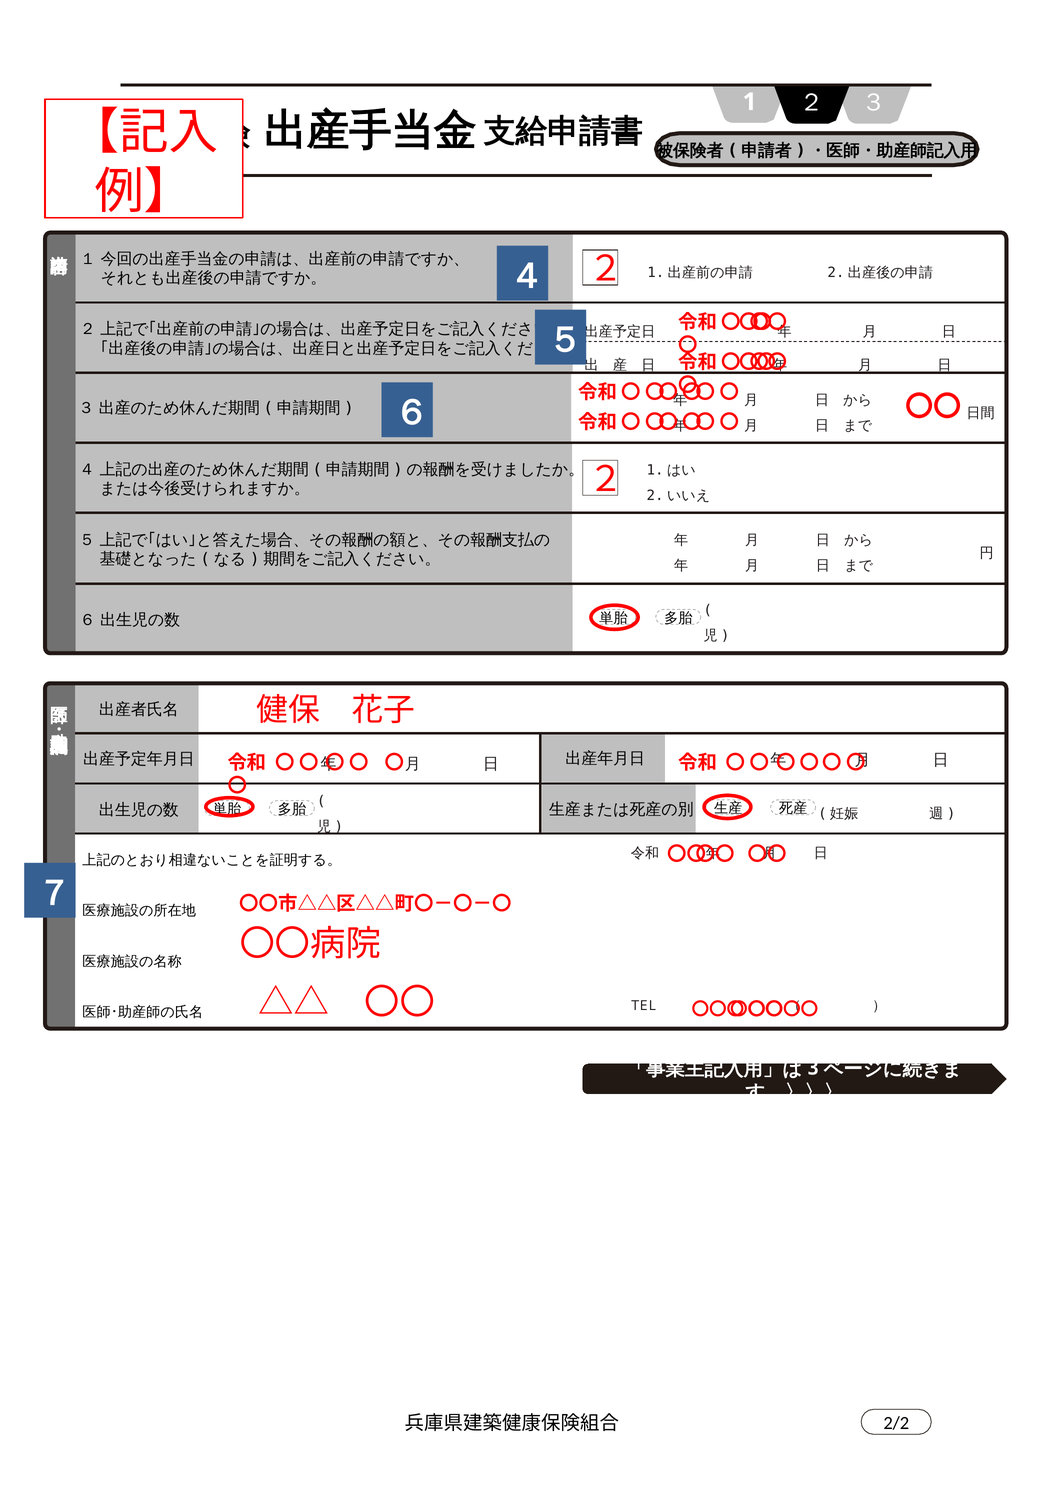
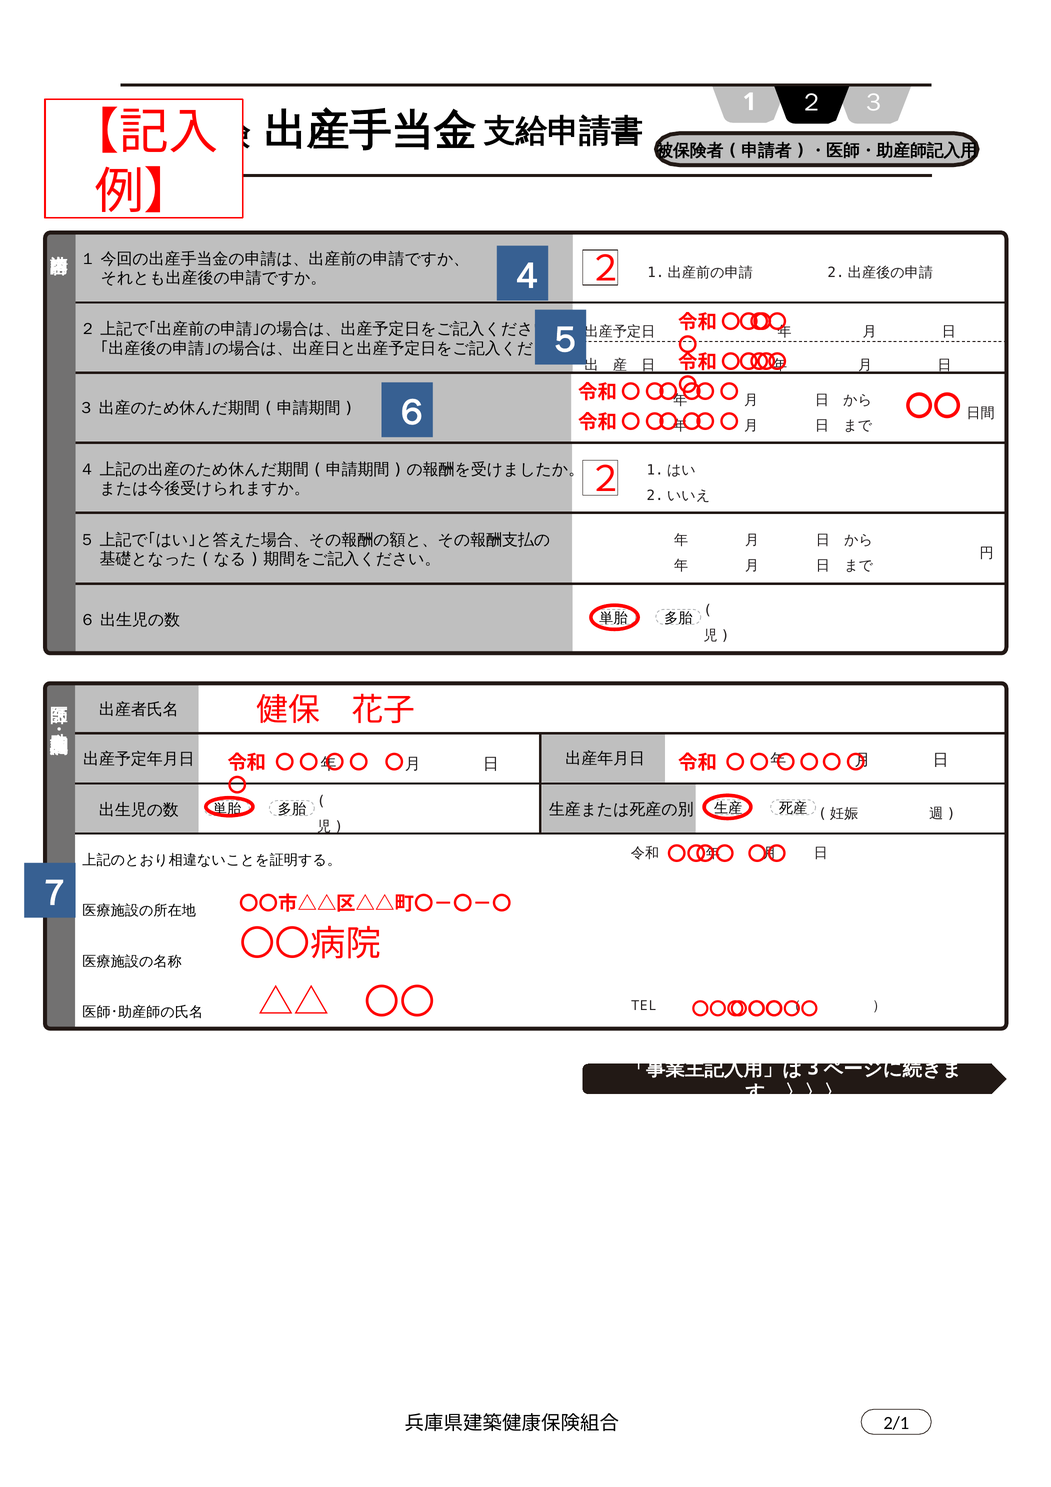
2/2: 2/2 -> 2/1
